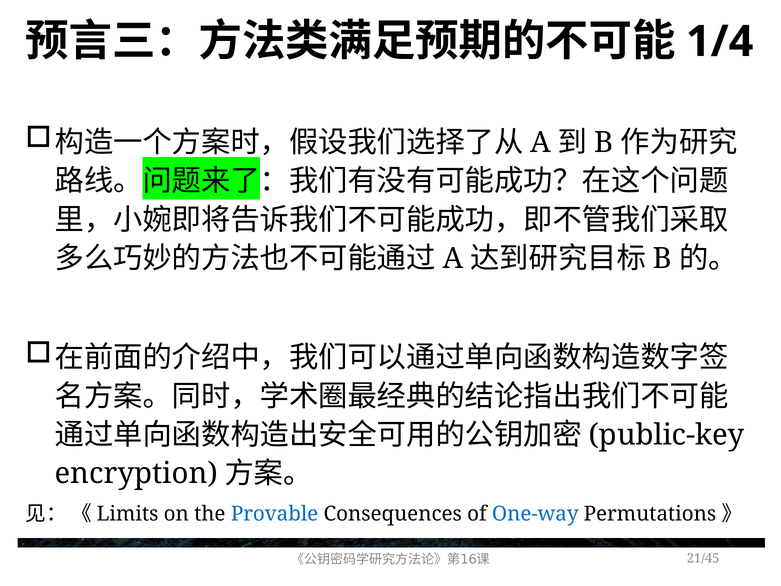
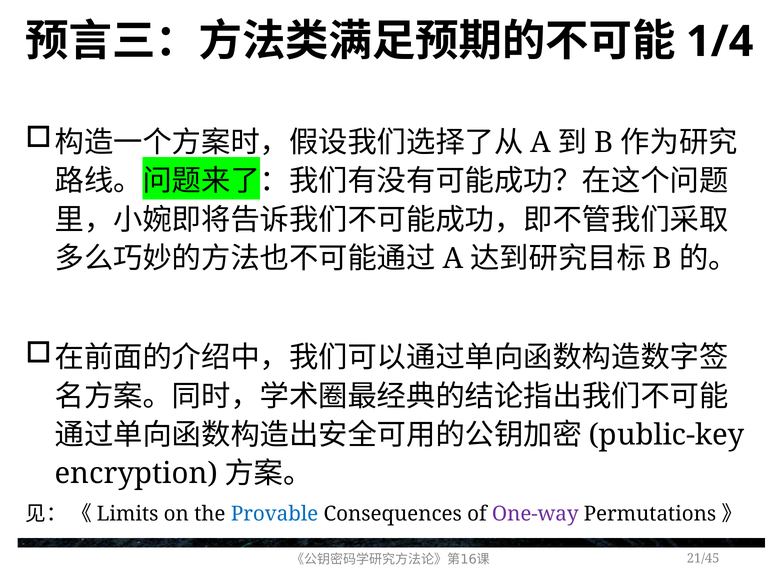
One-way colour: blue -> purple
